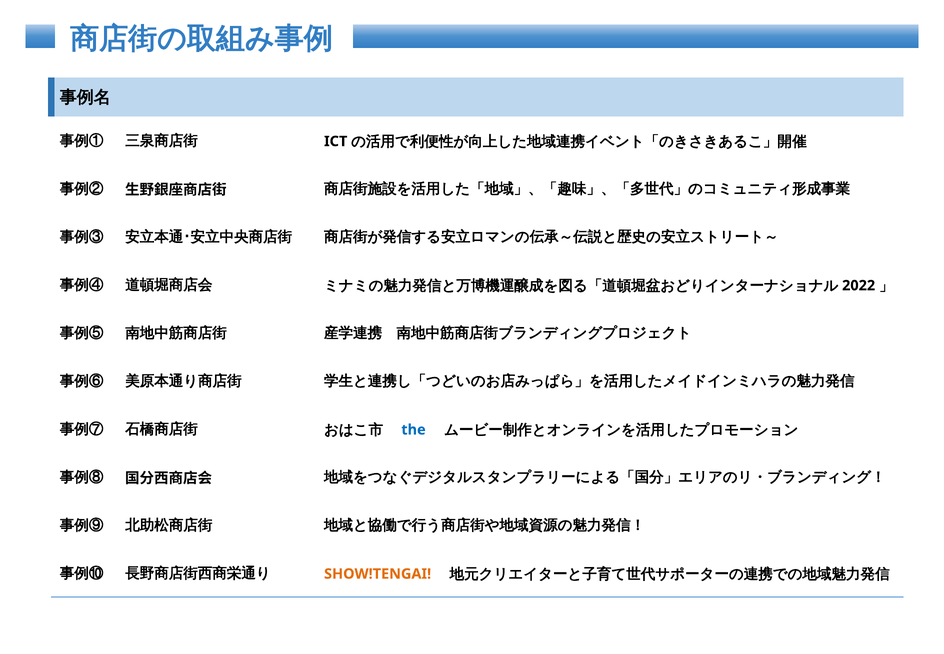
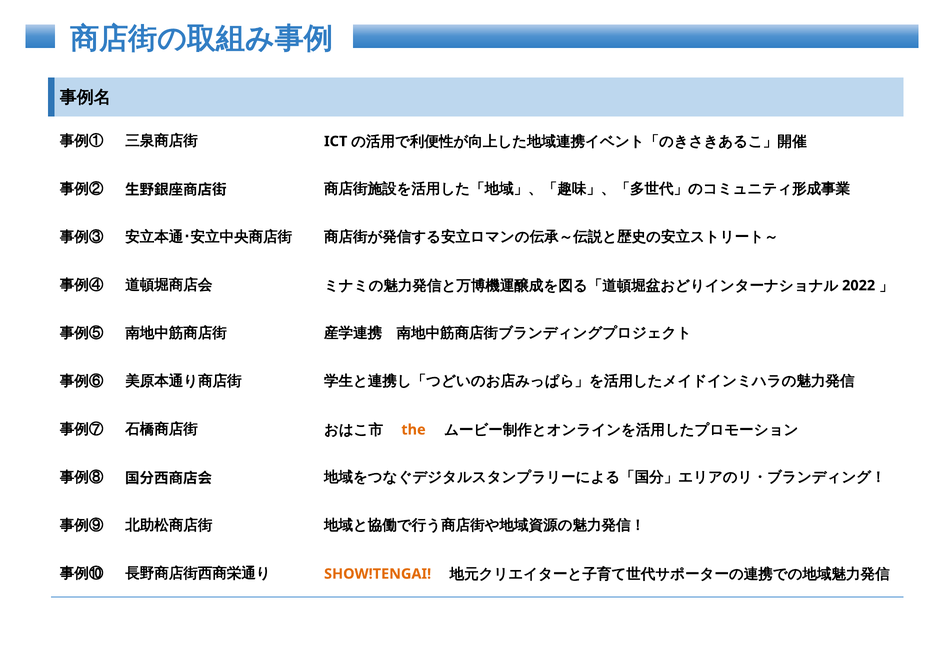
the colour: blue -> orange
